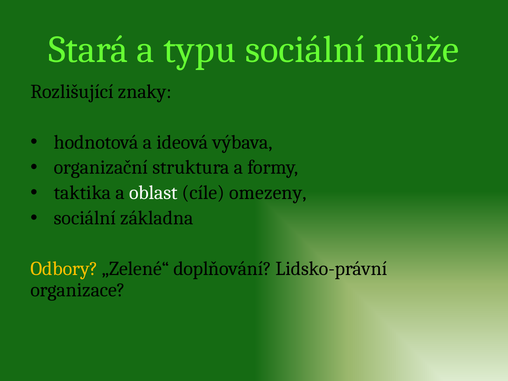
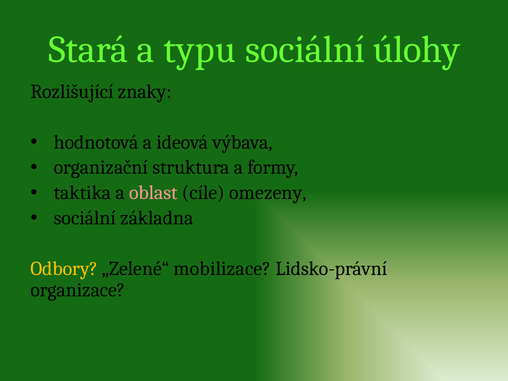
může: může -> úlohy
oblast colour: white -> pink
doplňování: doplňování -> mobilizace
